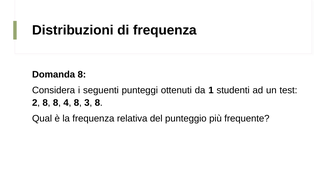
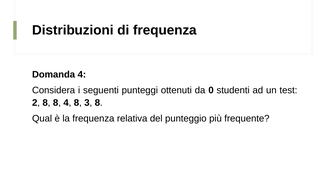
Domanda 8: 8 -> 4
1: 1 -> 0
